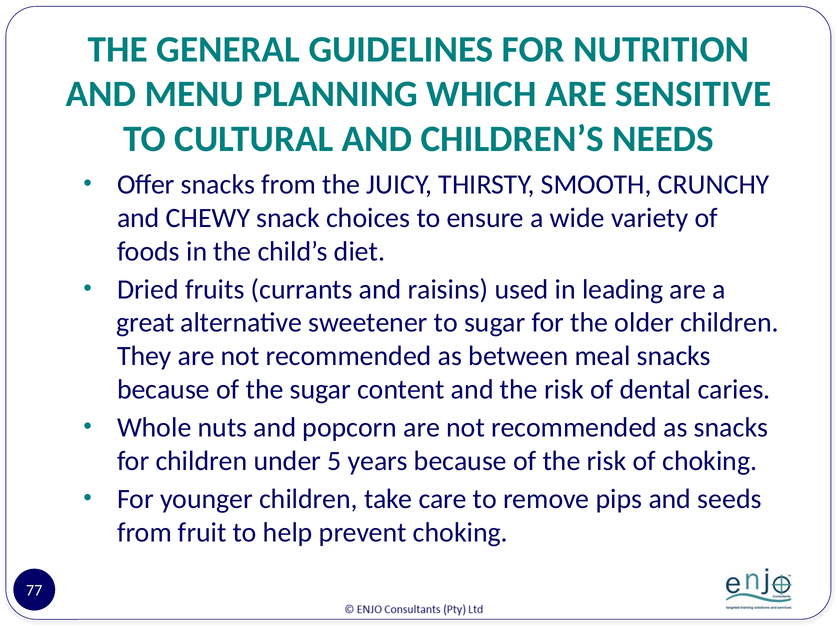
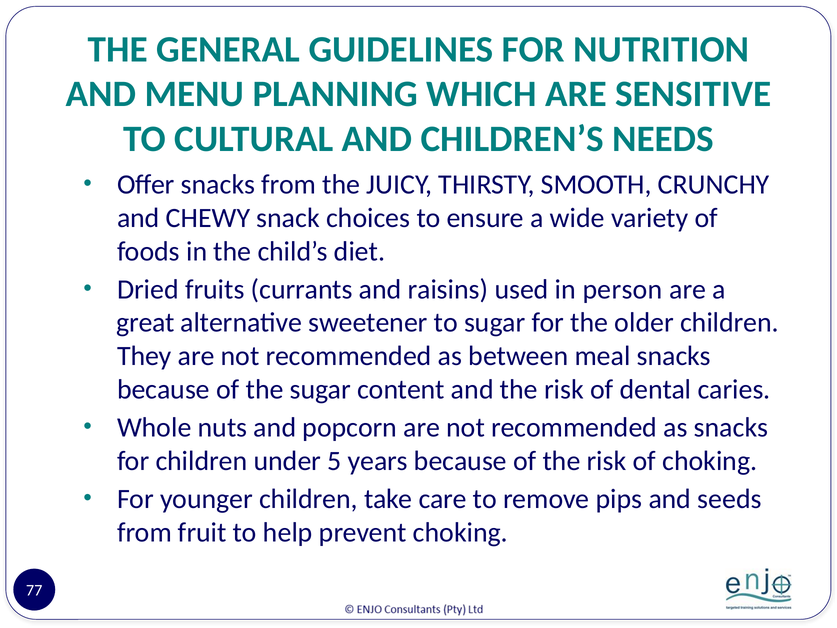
leading: leading -> person
